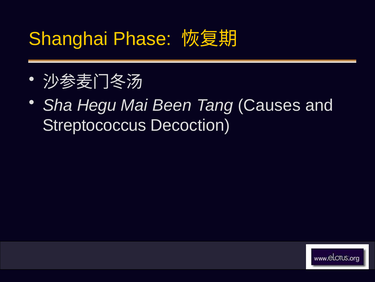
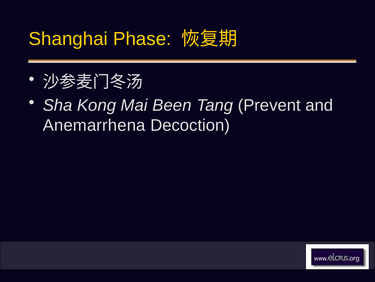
Hegu: Hegu -> Kong
Causes: Causes -> Prevent
Streptococcus: Streptococcus -> Anemarrhena
